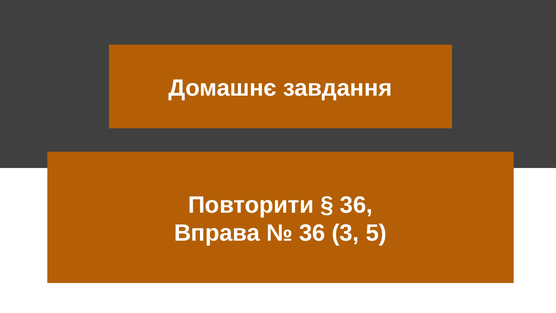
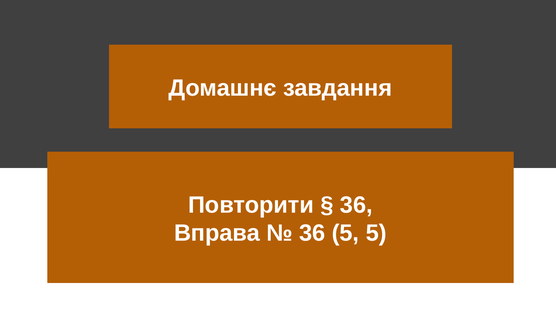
36 3: 3 -> 5
